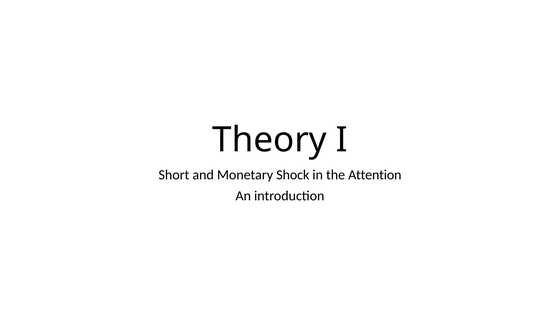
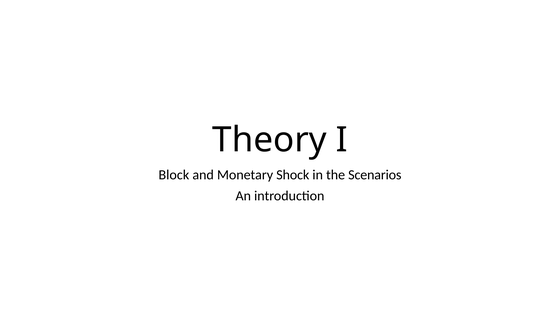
Short: Short -> Block
Attention: Attention -> Scenarios
